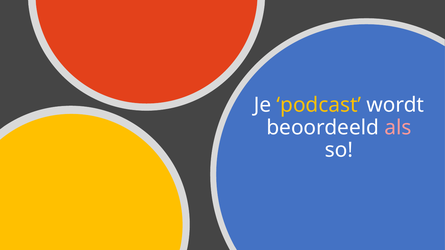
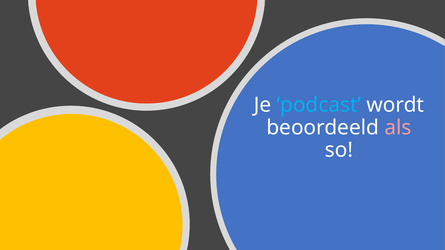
podcast colour: yellow -> light blue
